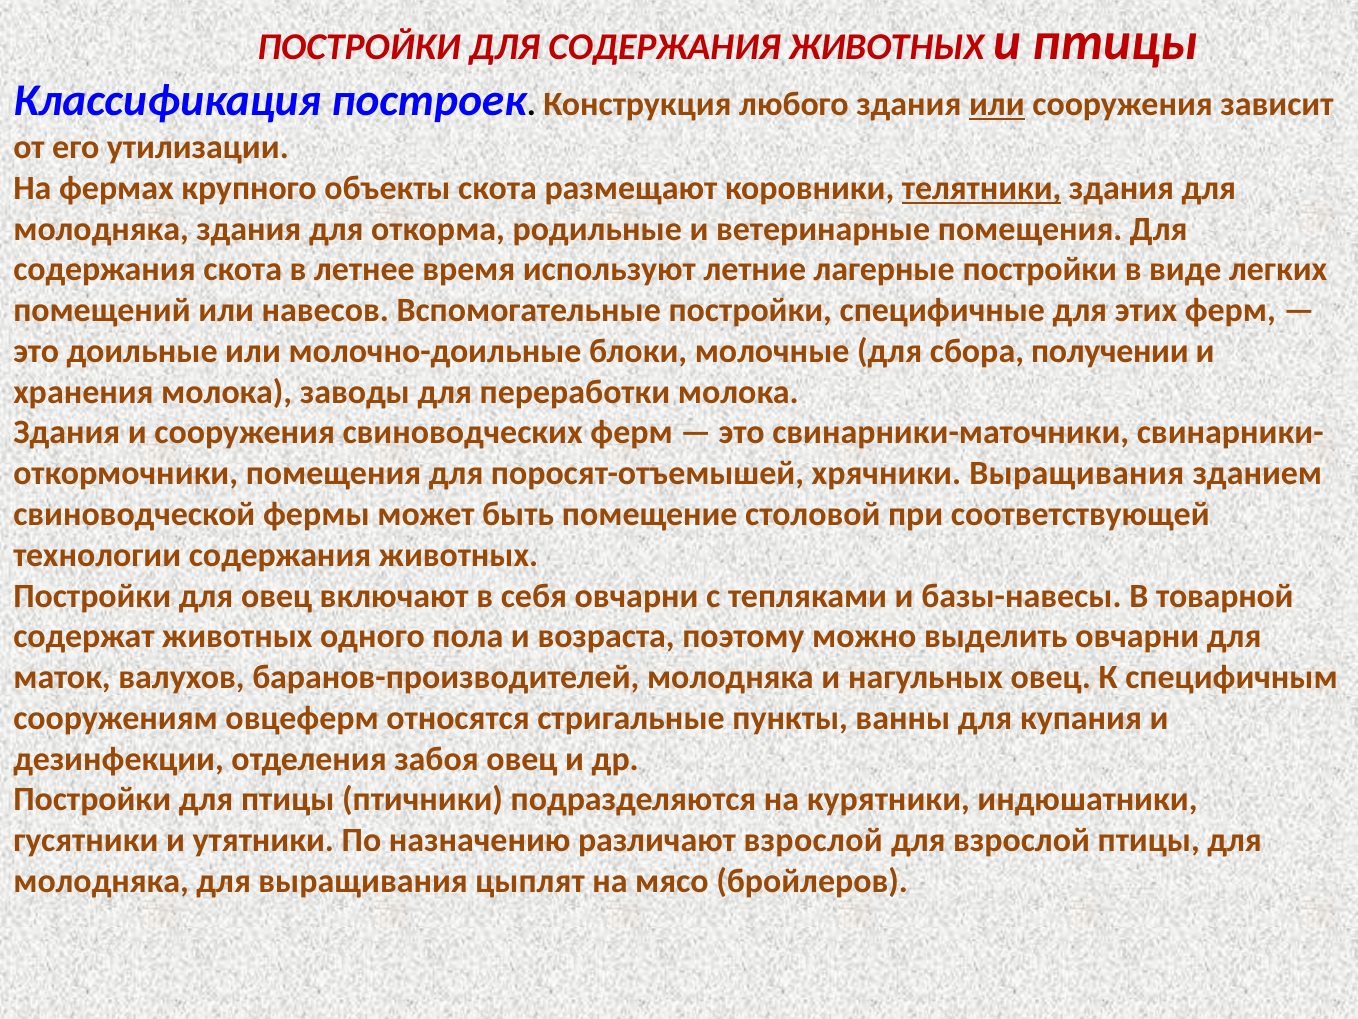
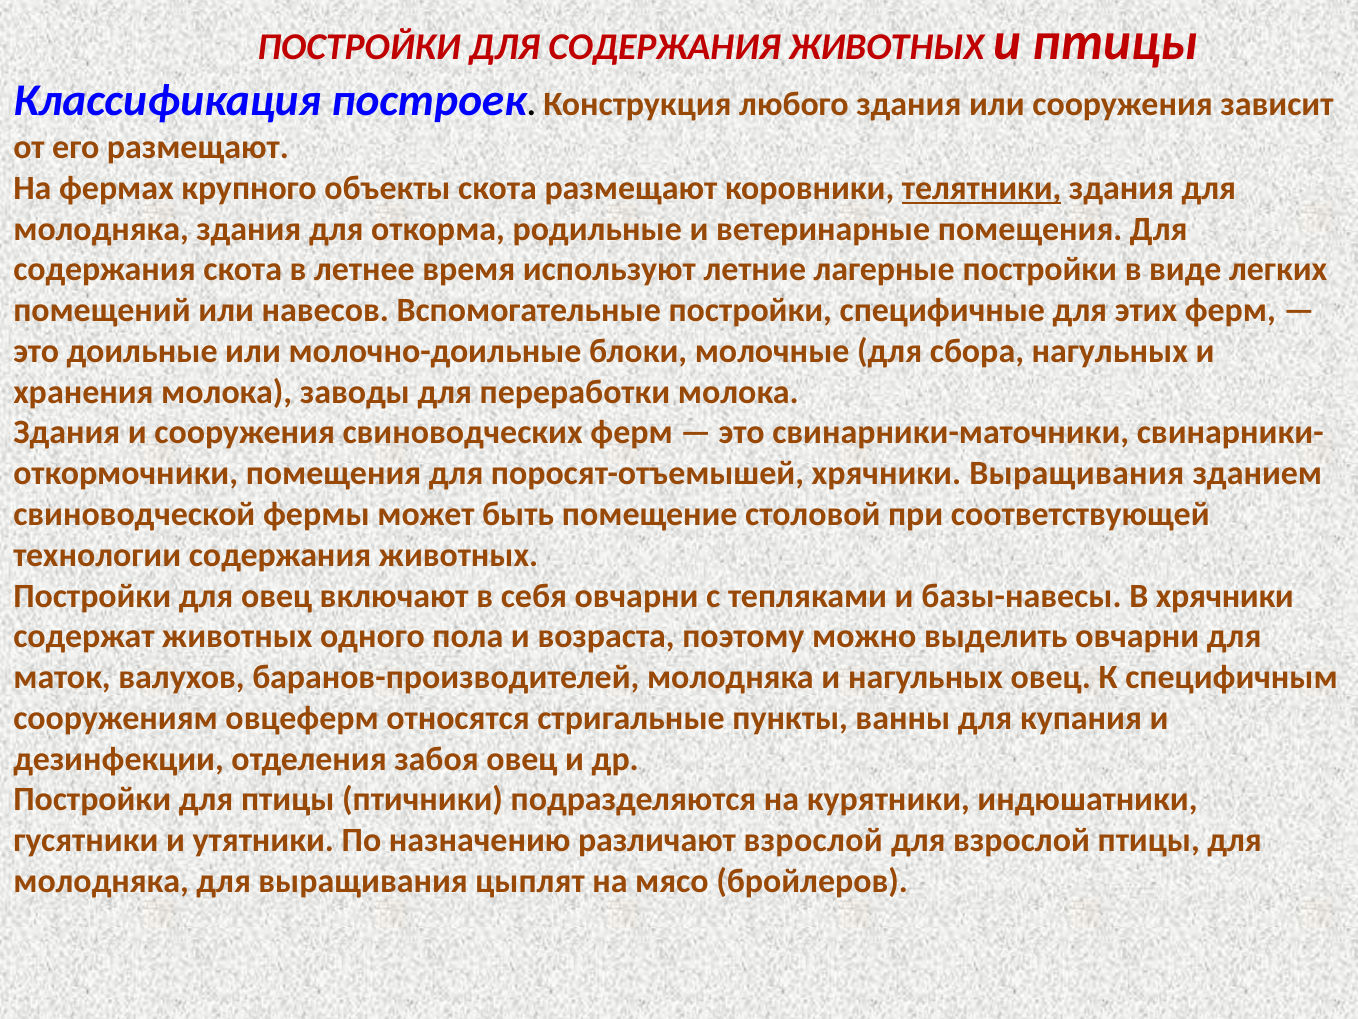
или at (997, 104) underline: present -> none
его утилизации: утилизации -> размещают
сбора получении: получении -> нагульных
В товарной: товарной -> хрячники
